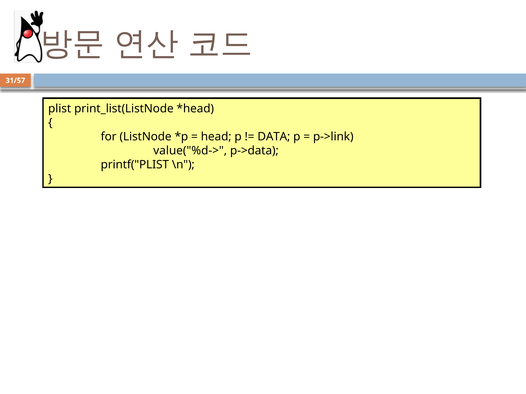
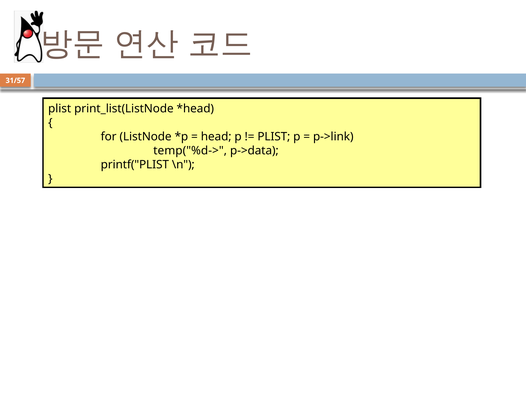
DATA at (274, 137): DATA -> PLIST
value("%d->: value("%d-> -> temp("%d->
